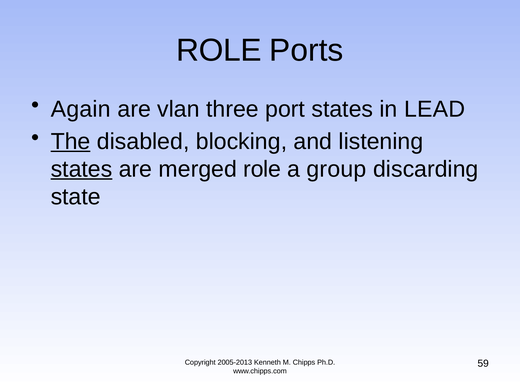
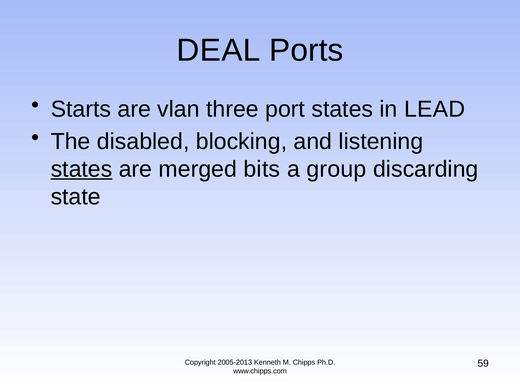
ROLE at (219, 50): ROLE -> DEAL
Again: Again -> Starts
The underline: present -> none
merged role: role -> bits
